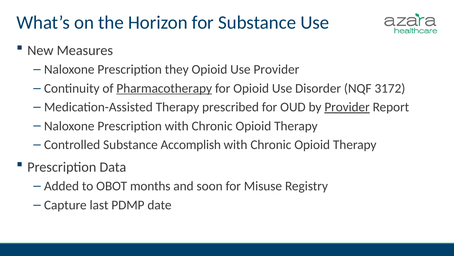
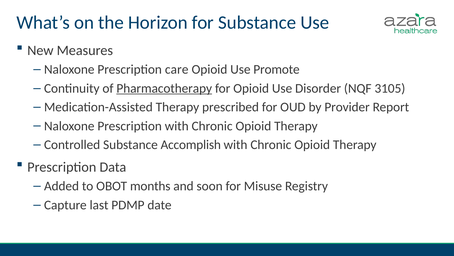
they: they -> care
Use Provider: Provider -> Promote
3172: 3172 -> 3105
Provider at (347, 107) underline: present -> none
